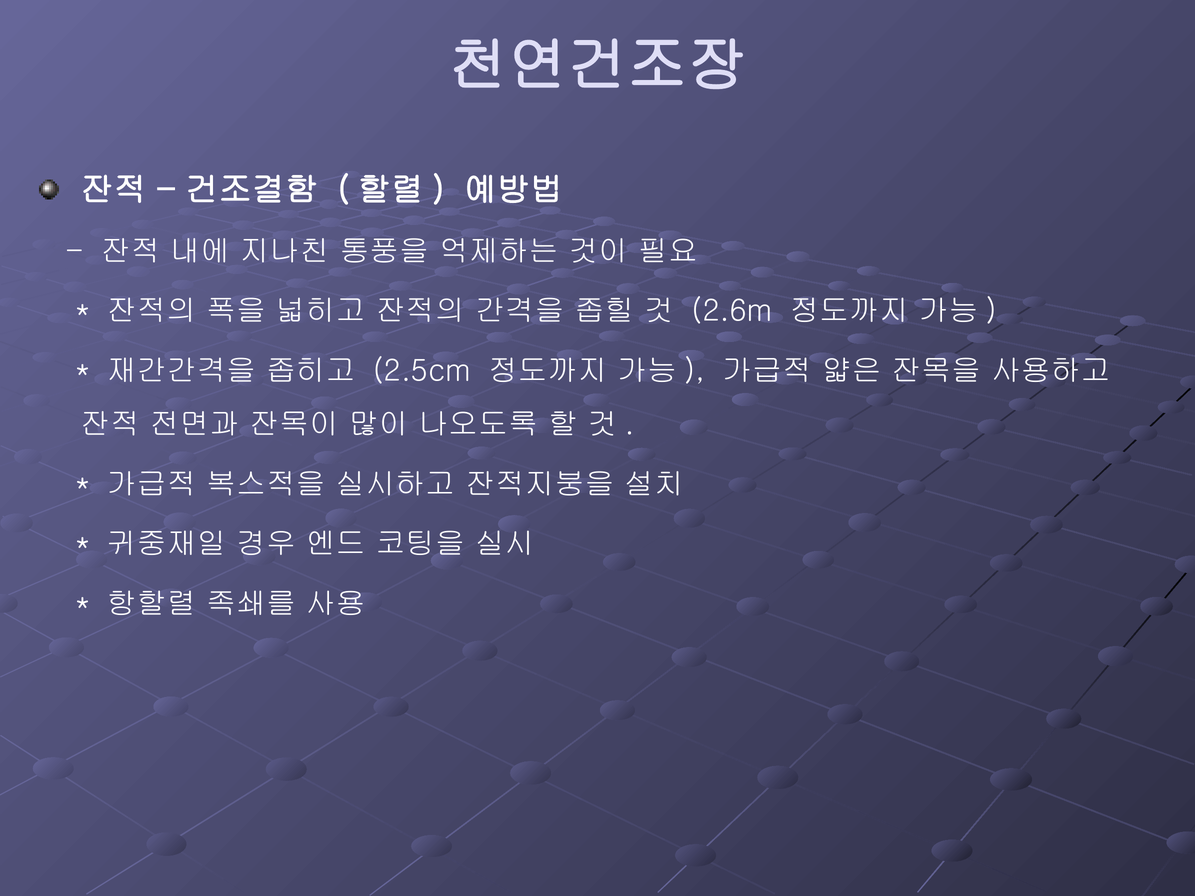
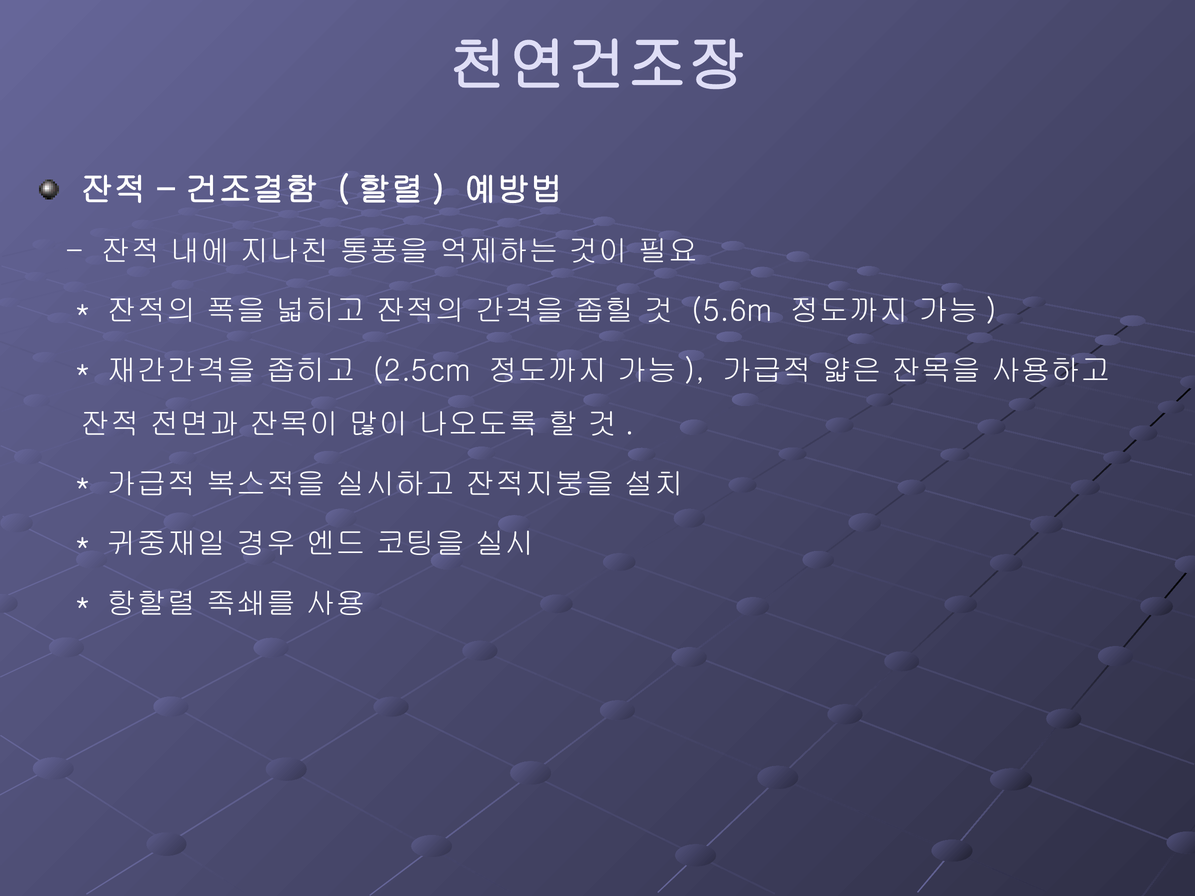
2.6m: 2.6m -> 5.6m
